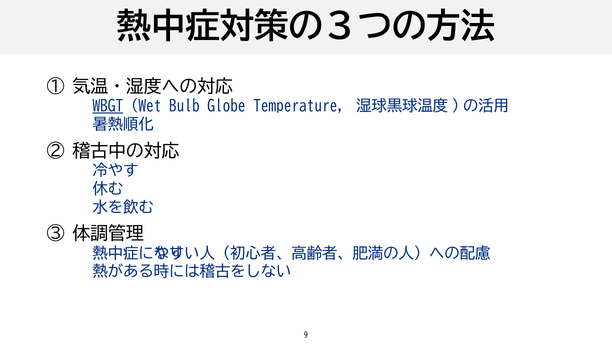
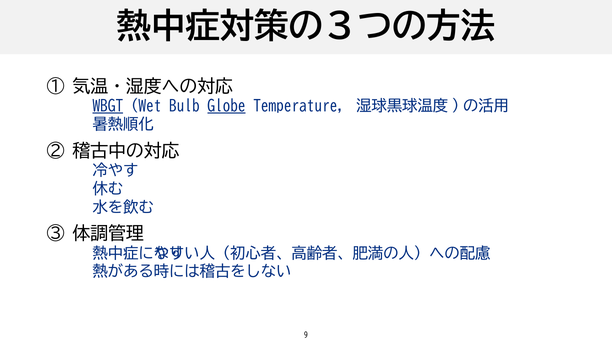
Globe underline: none -> present
